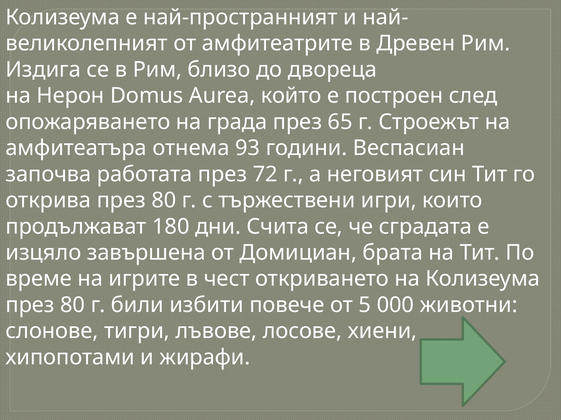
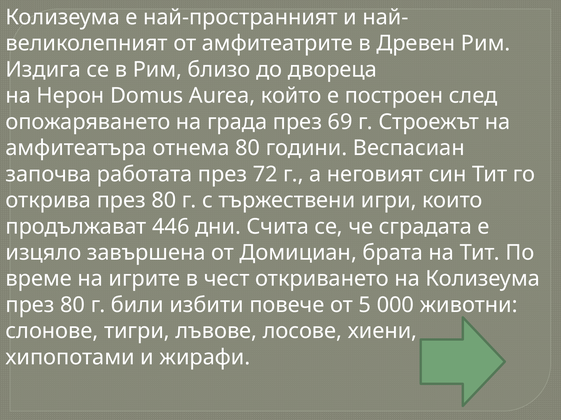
65: 65 -> 69
отнема 93: 93 -> 80
180: 180 -> 446
